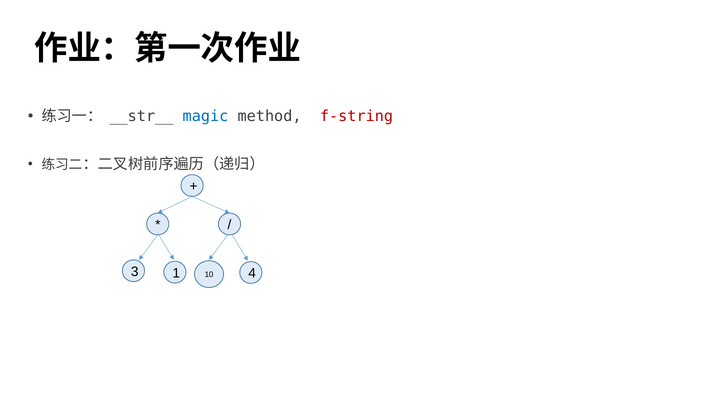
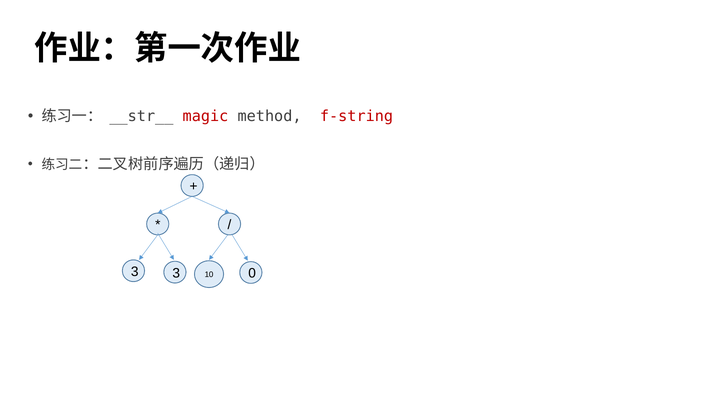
magic colour: blue -> red
3 1: 1 -> 3
4: 4 -> 0
